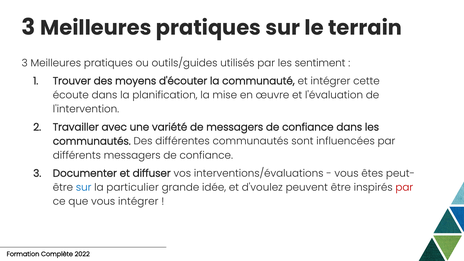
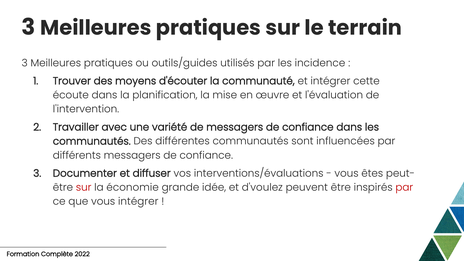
sentiment: sentiment -> incidence
sur at (84, 187) colour: blue -> red
particulier: particulier -> économie
